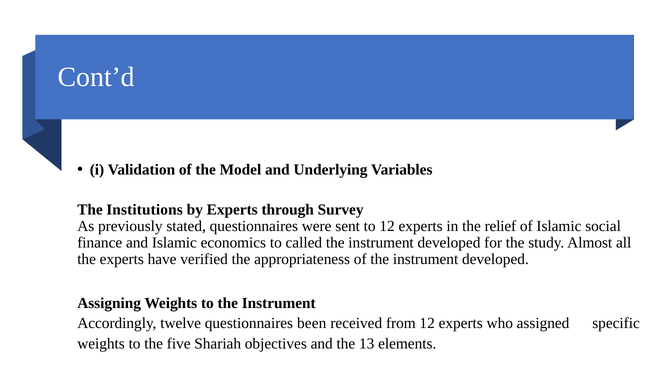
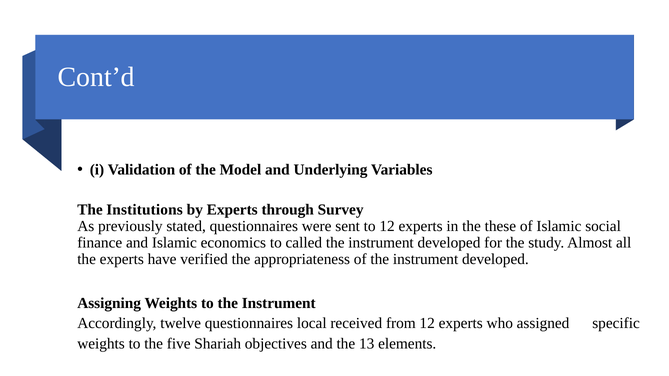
relief: relief -> these
been: been -> local
